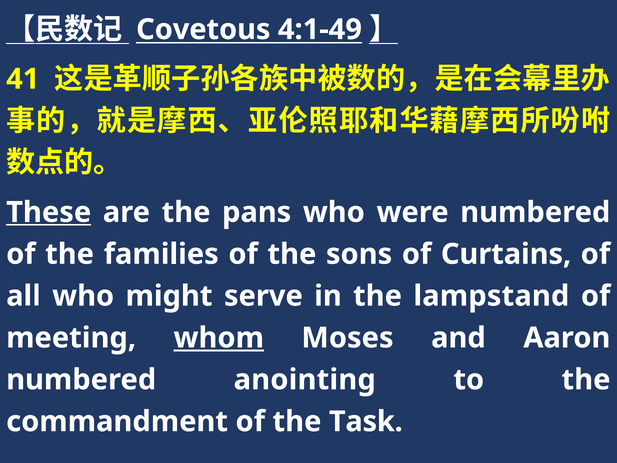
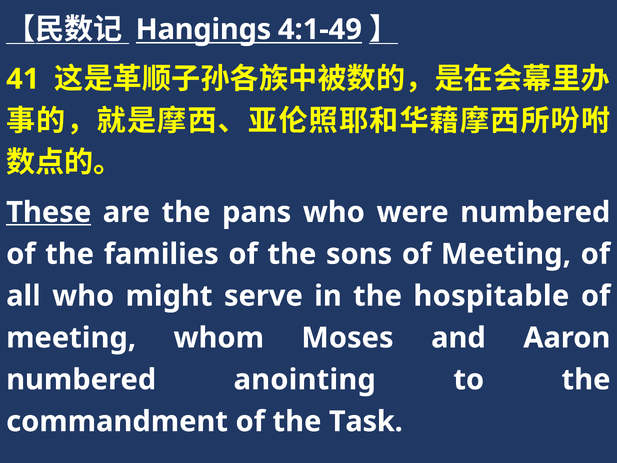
Covetous: Covetous -> Hangings
sons of Curtains: Curtains -> Meeting
lampstand: lampstand -> hospitable
whom underline: present -> none
